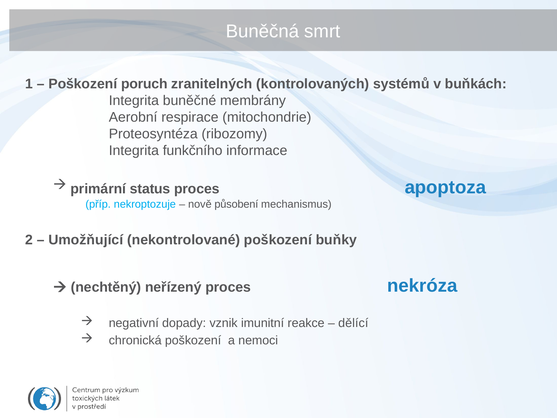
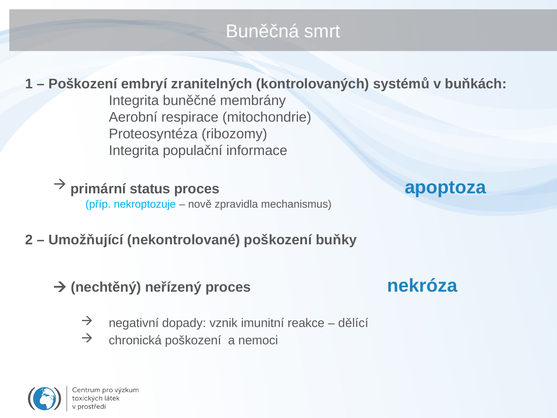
poruch: poruch -> embryí
funkčního: funkčního -> populační
působení: působení -> zpravidla
